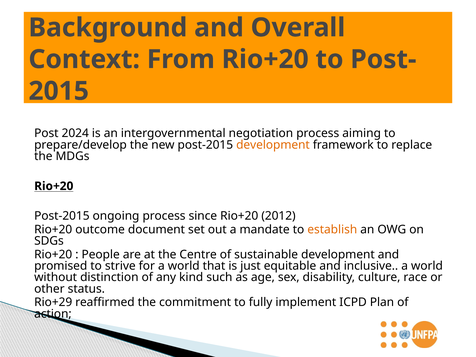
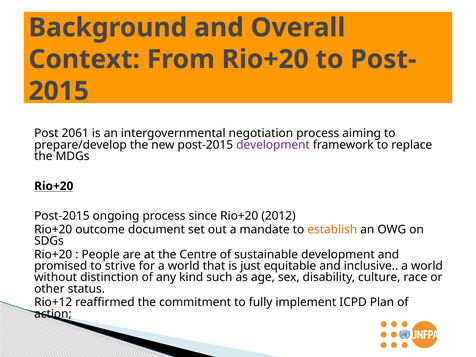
2024: 2024 -> 2061
development at (273, 145) colour: orange -> purple
Rio+29: Rio+29 -> Rio+12
